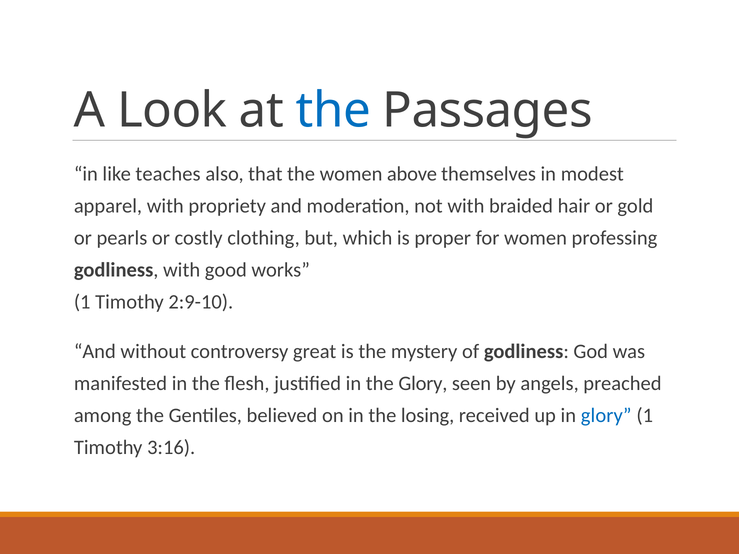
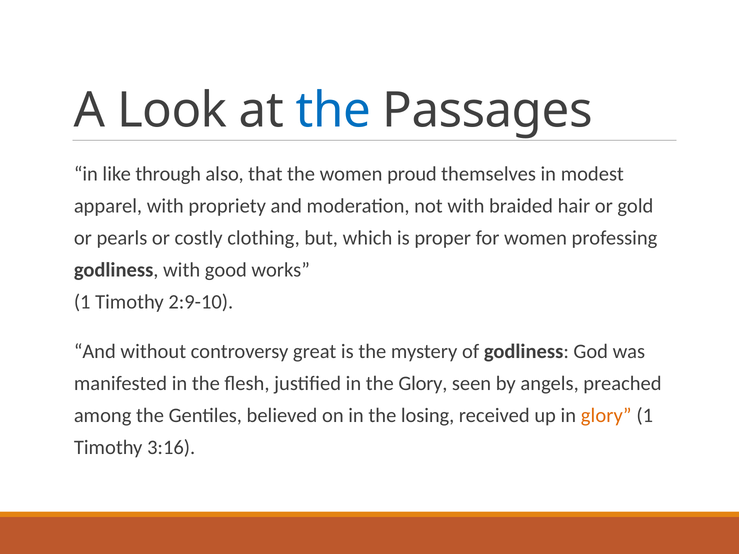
teaches: teaches -> through
above: above -> proud
glory at (606, 416) colour: blue -> orange
